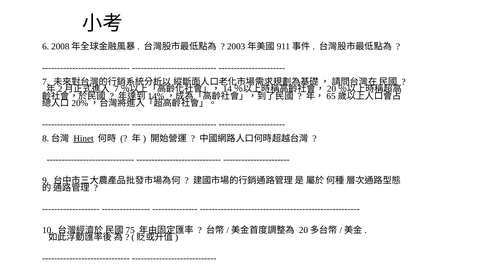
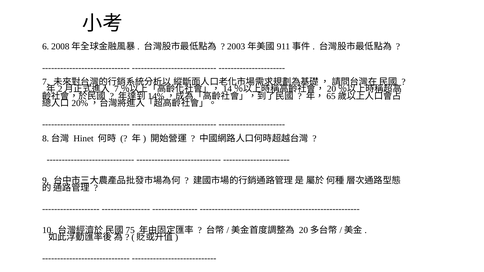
Hinet underline: present -> none
